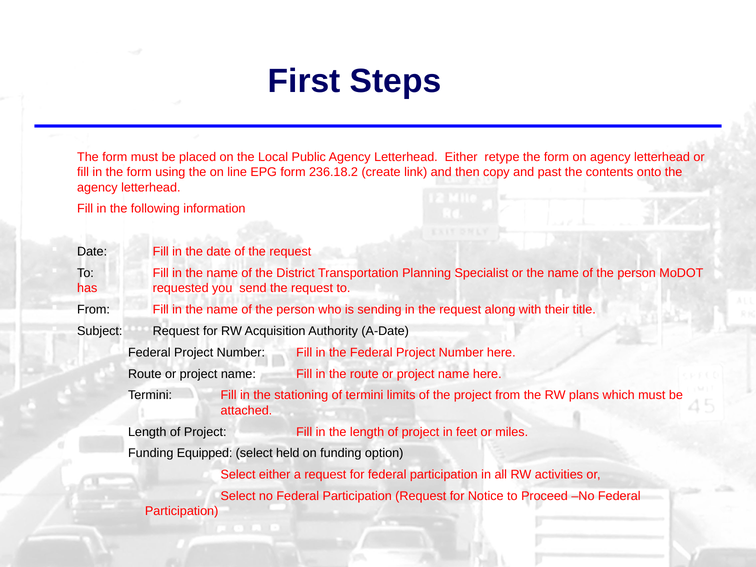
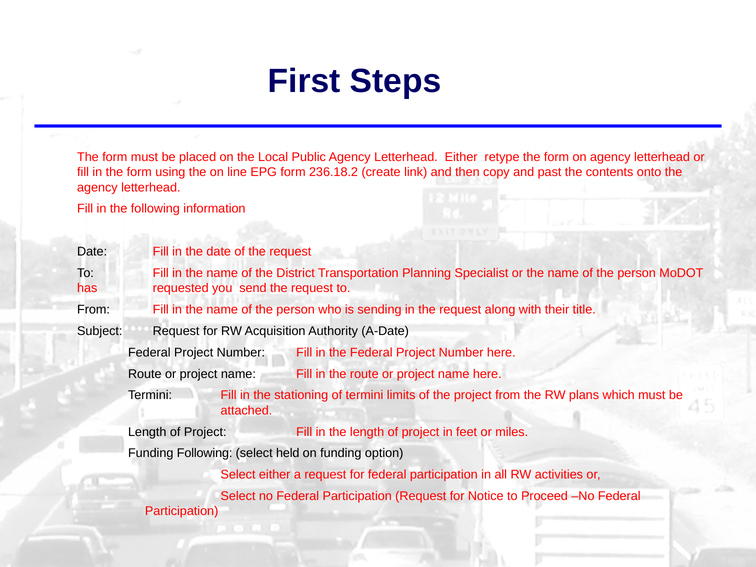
Funding Equipped: Equipped -> Following
